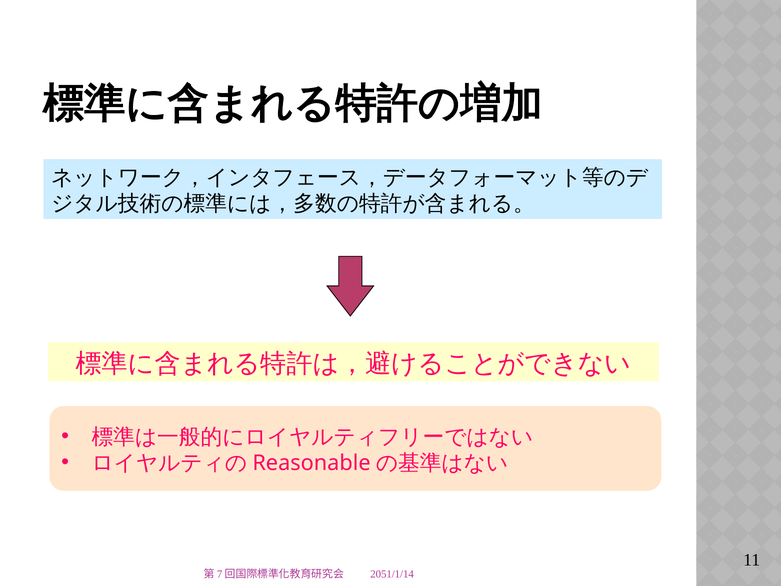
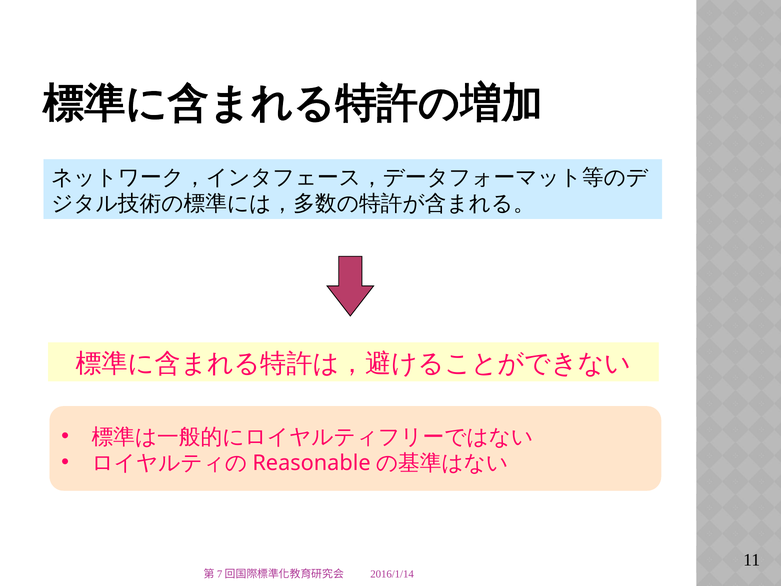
2051/1/14: 2051/1/14 -> 2016/1/14
